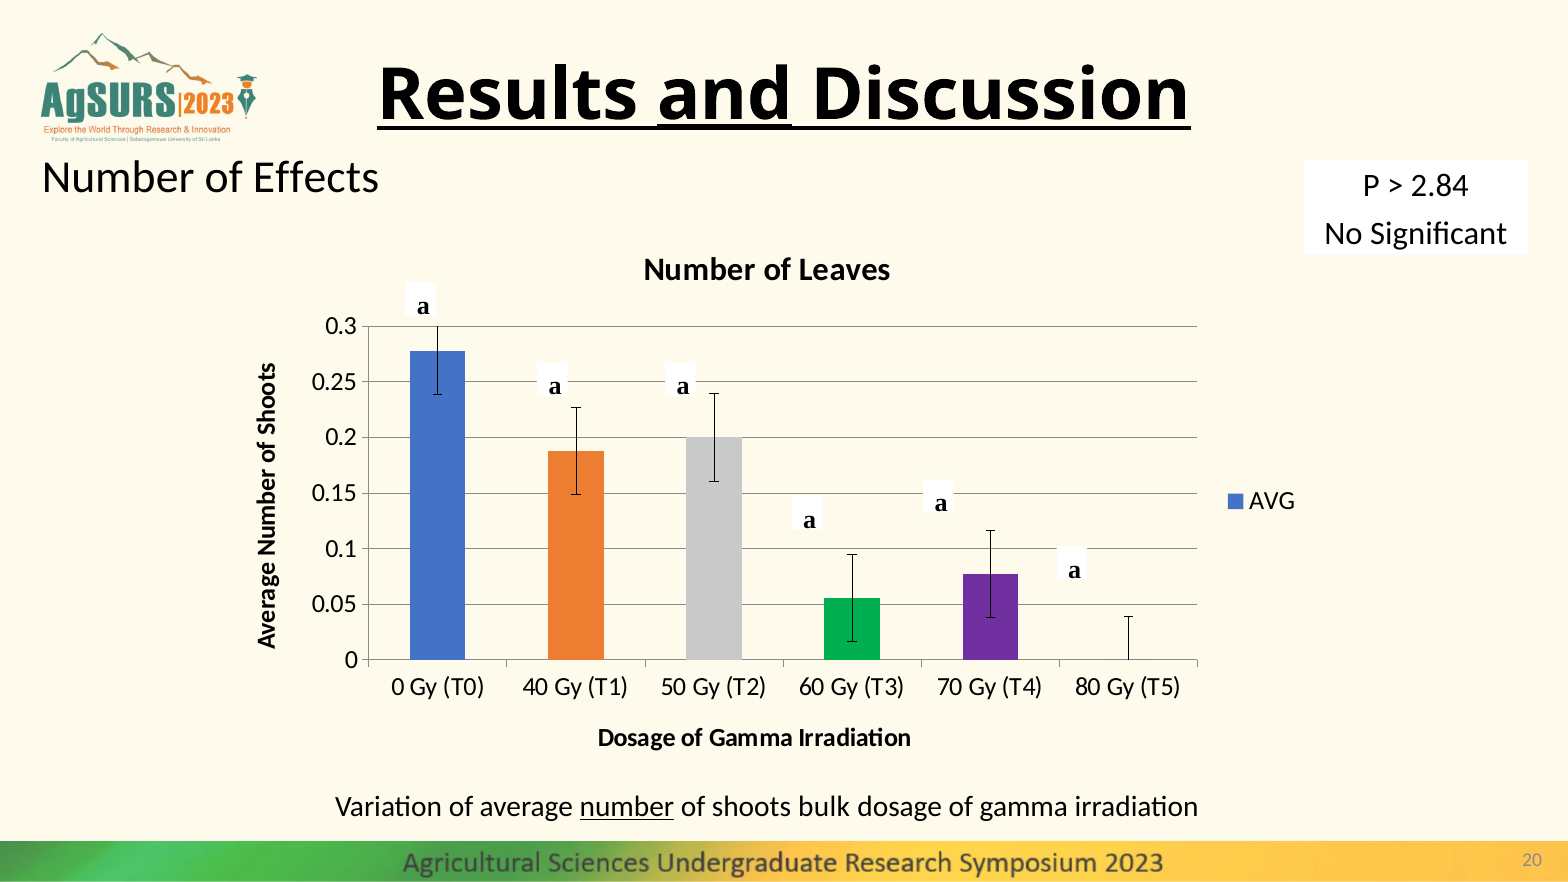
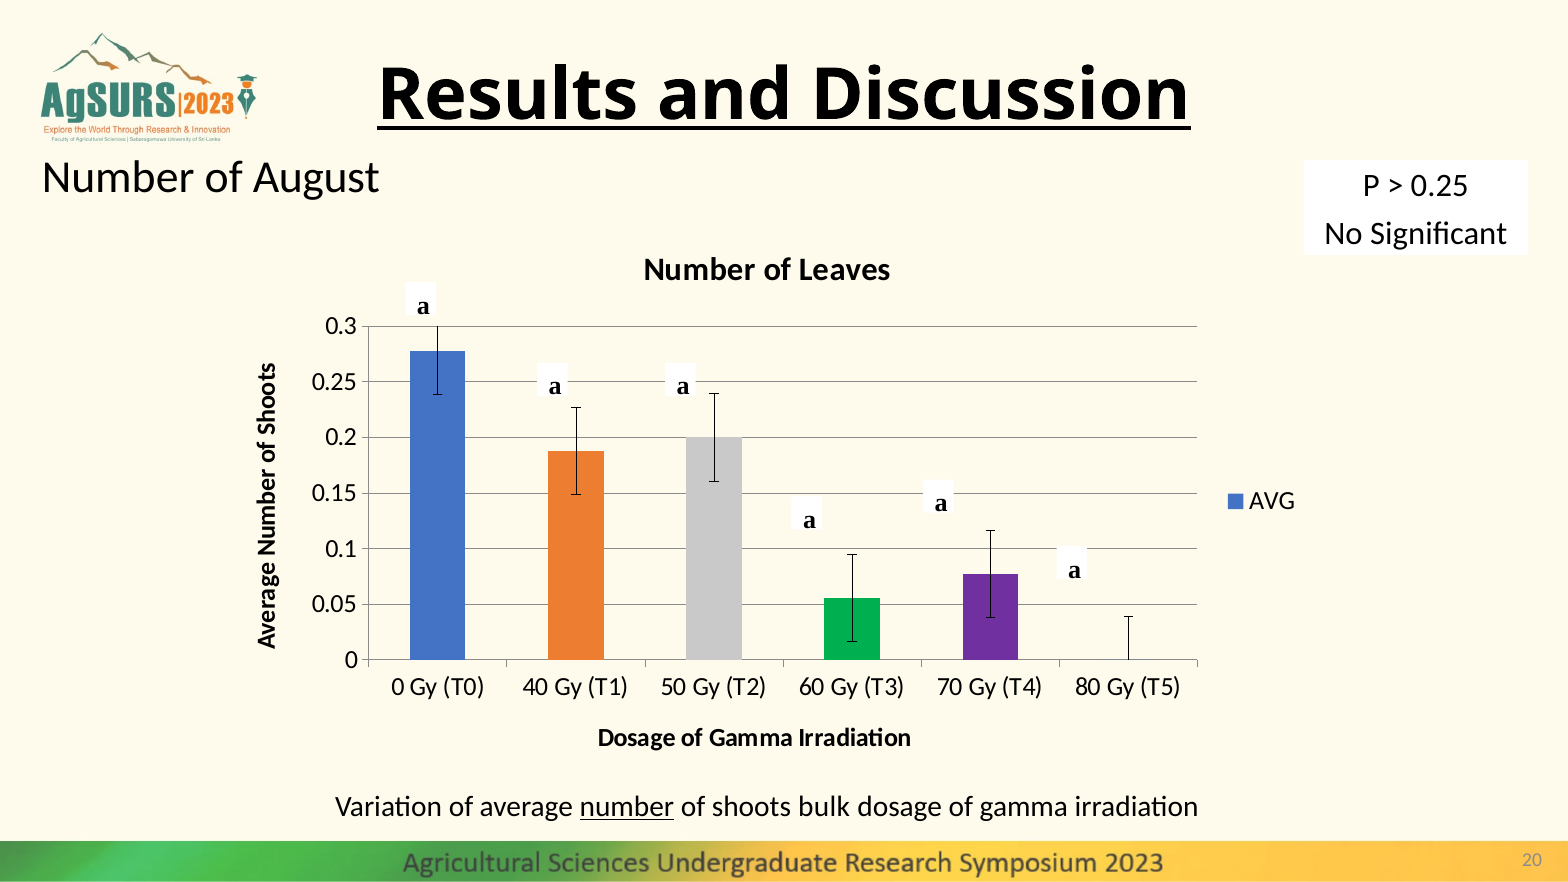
and underline: present -> none
Effects: Effects -> August
2.84 at (1440, 186): 2.84 -> 0.25
